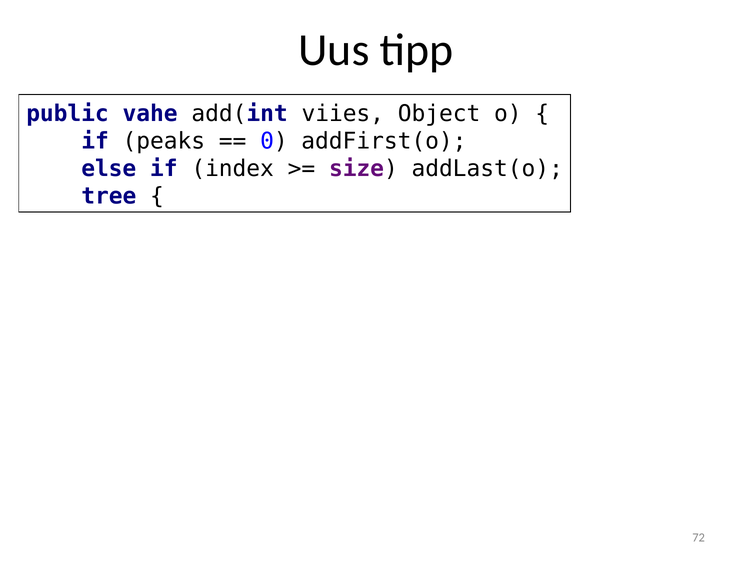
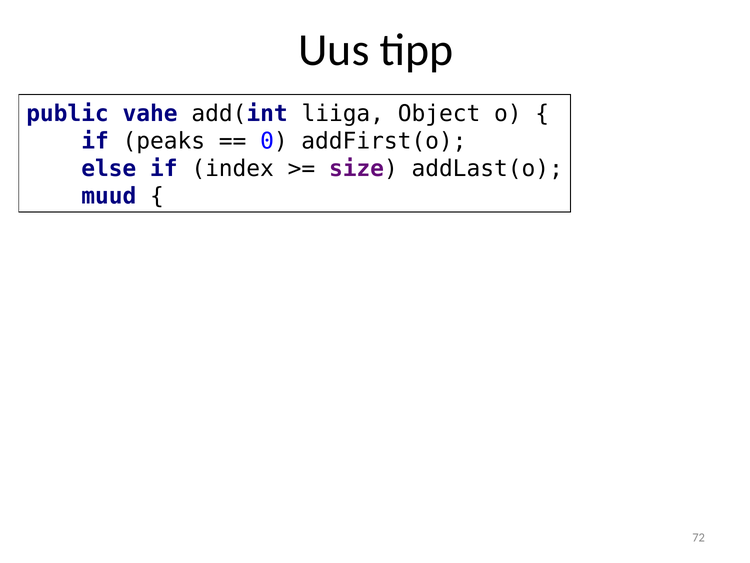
viies: viies -> liiga
tree: tree -> muud
